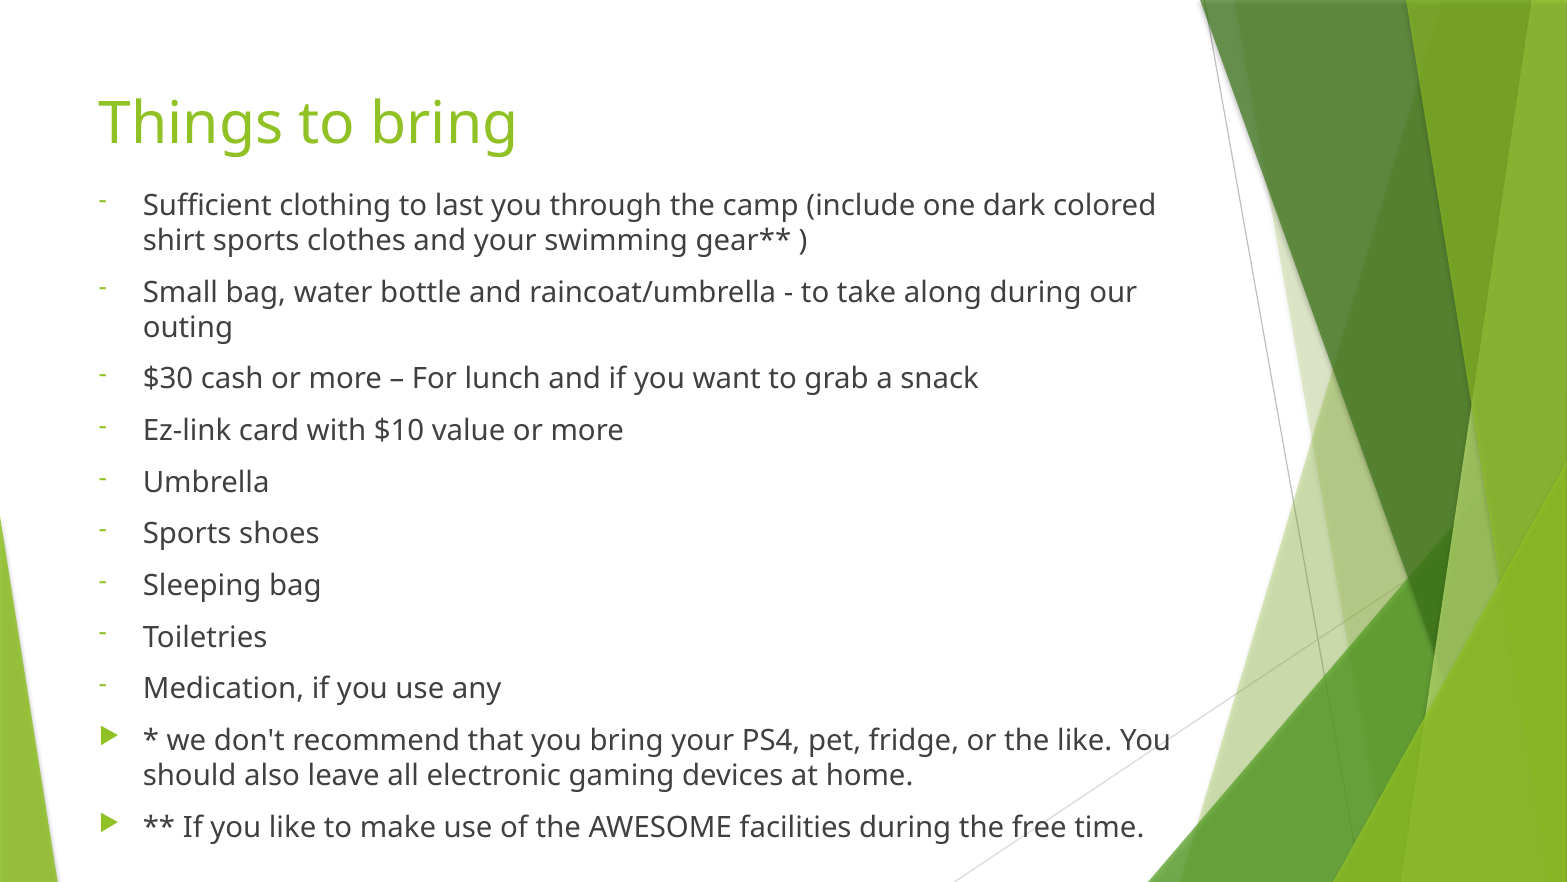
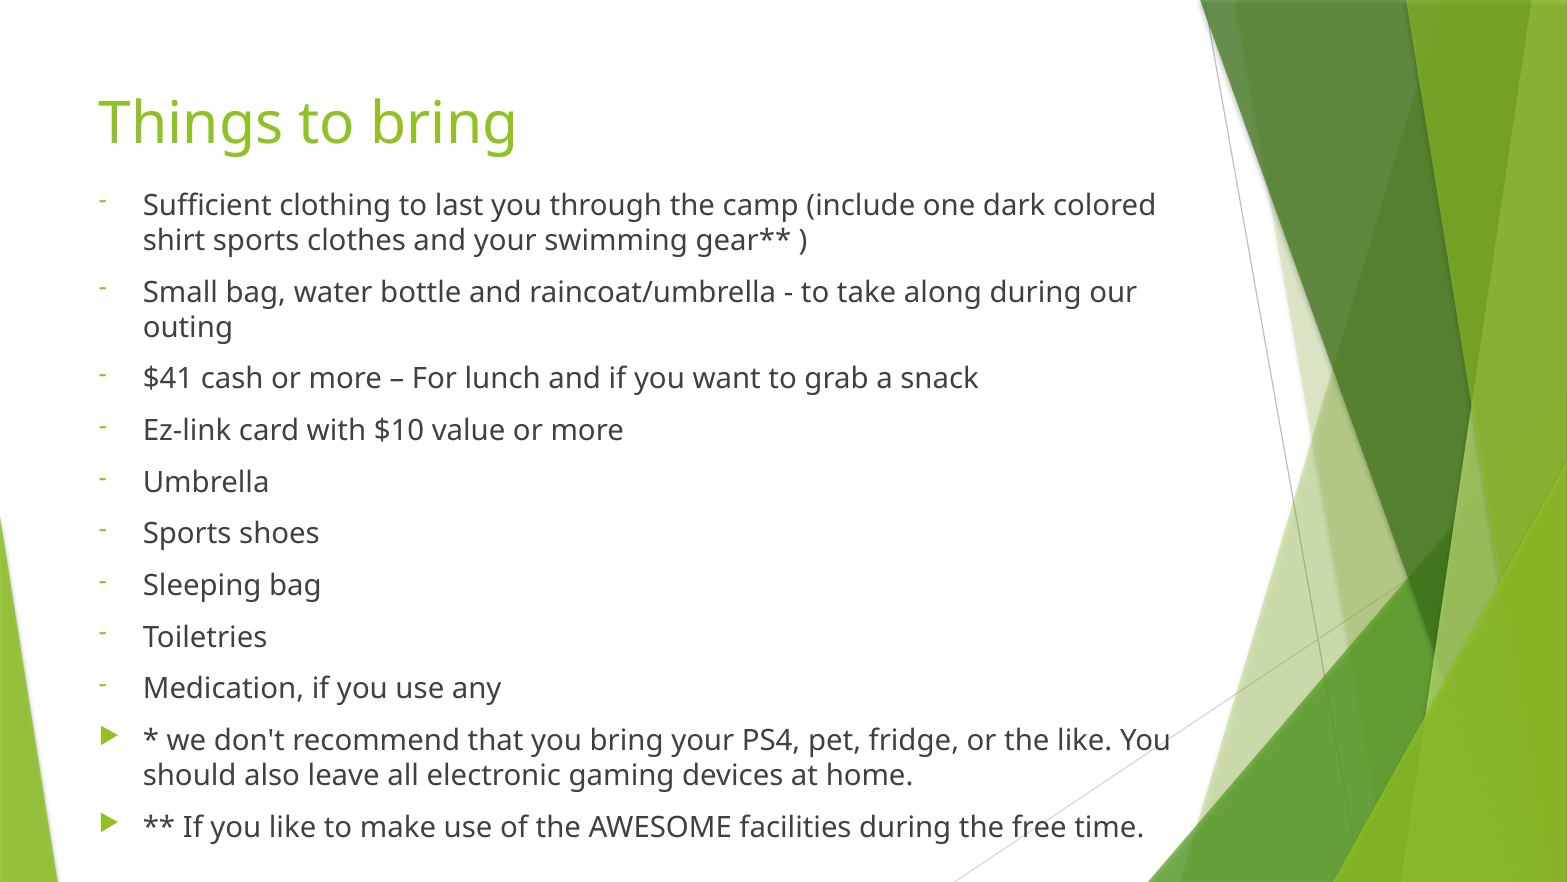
$30: $30 -> $41
